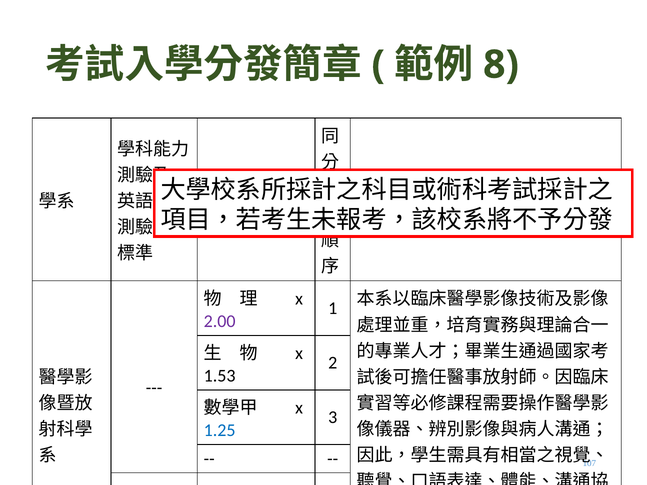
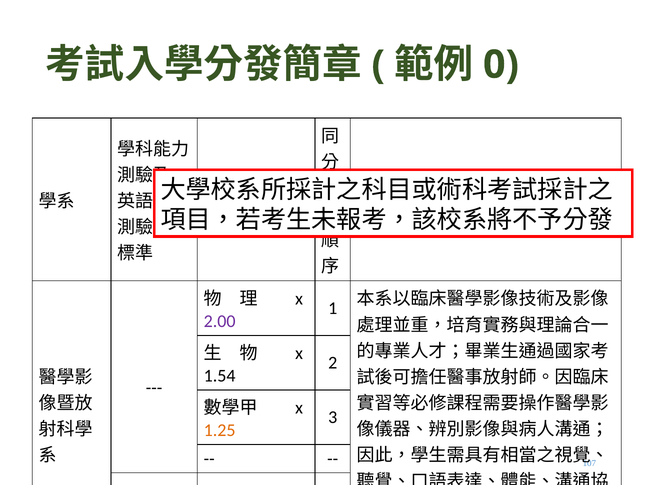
8: 8 -> 0
1.53: 1.53 -> 1.54
1.25 colour: blue -> orange
